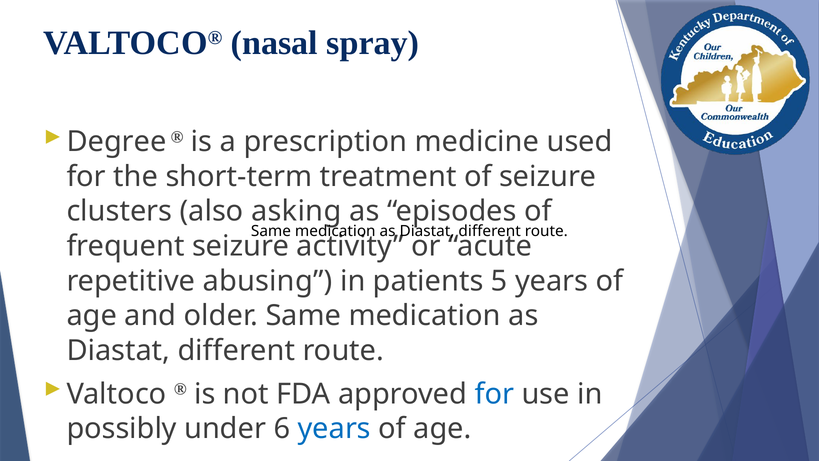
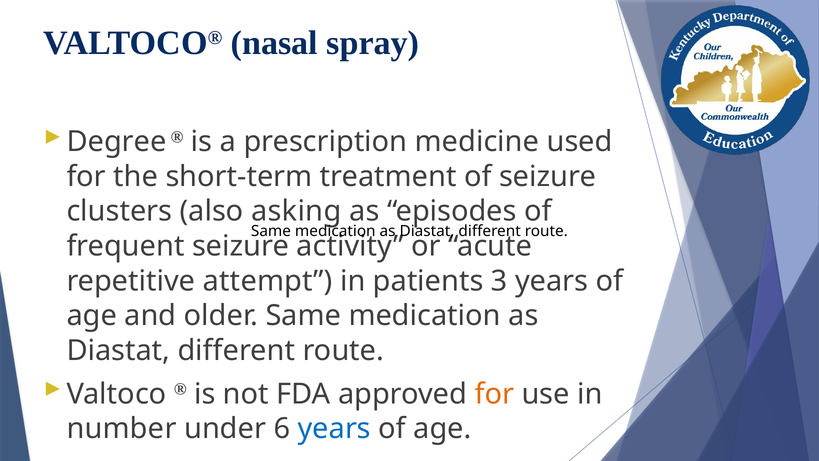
abusing: abusing -> attempt
5: 5 -> 3
for at (494, 394) colour: blue -> orange
possibly: possibly -> number
